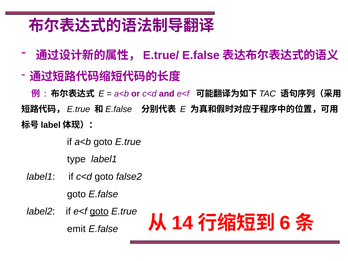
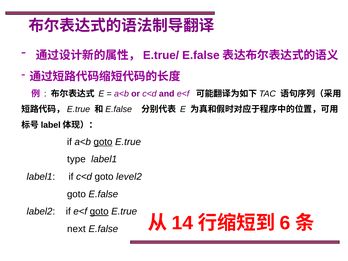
goto at (103, 142) underline: none -> present
false2: false2 -> level2
emit: emit -> next
